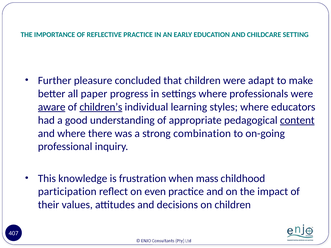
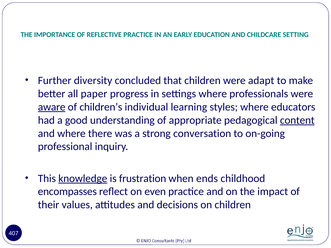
pleasure: pleasure -> diversity
children’s underline: present -> none
combination: combination -> conversation
knowledge underline: none -> present
mass: mass -> ends
participation: participation -> encompasses
